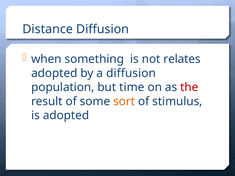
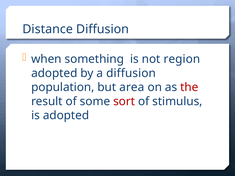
relates: relates -> region
time: time -> area
sort colour: orange -> red
